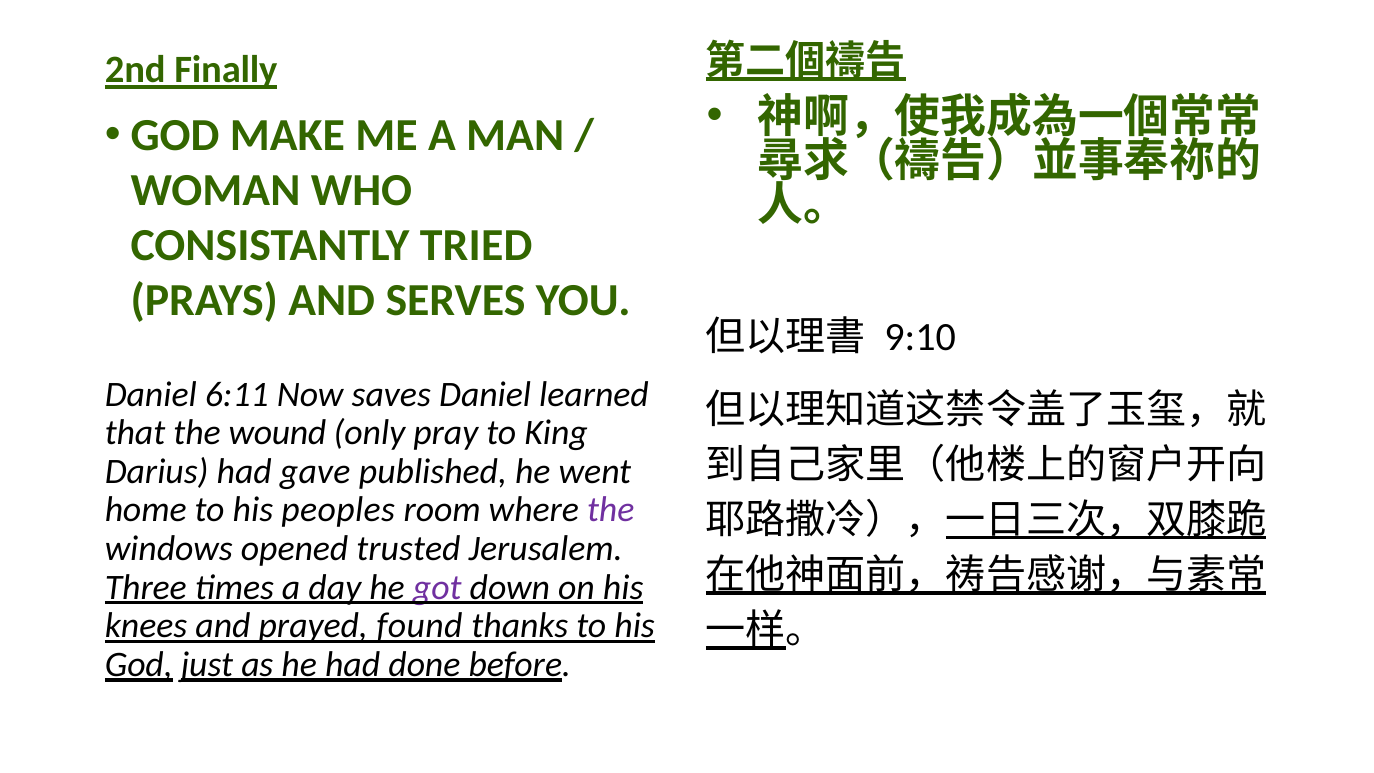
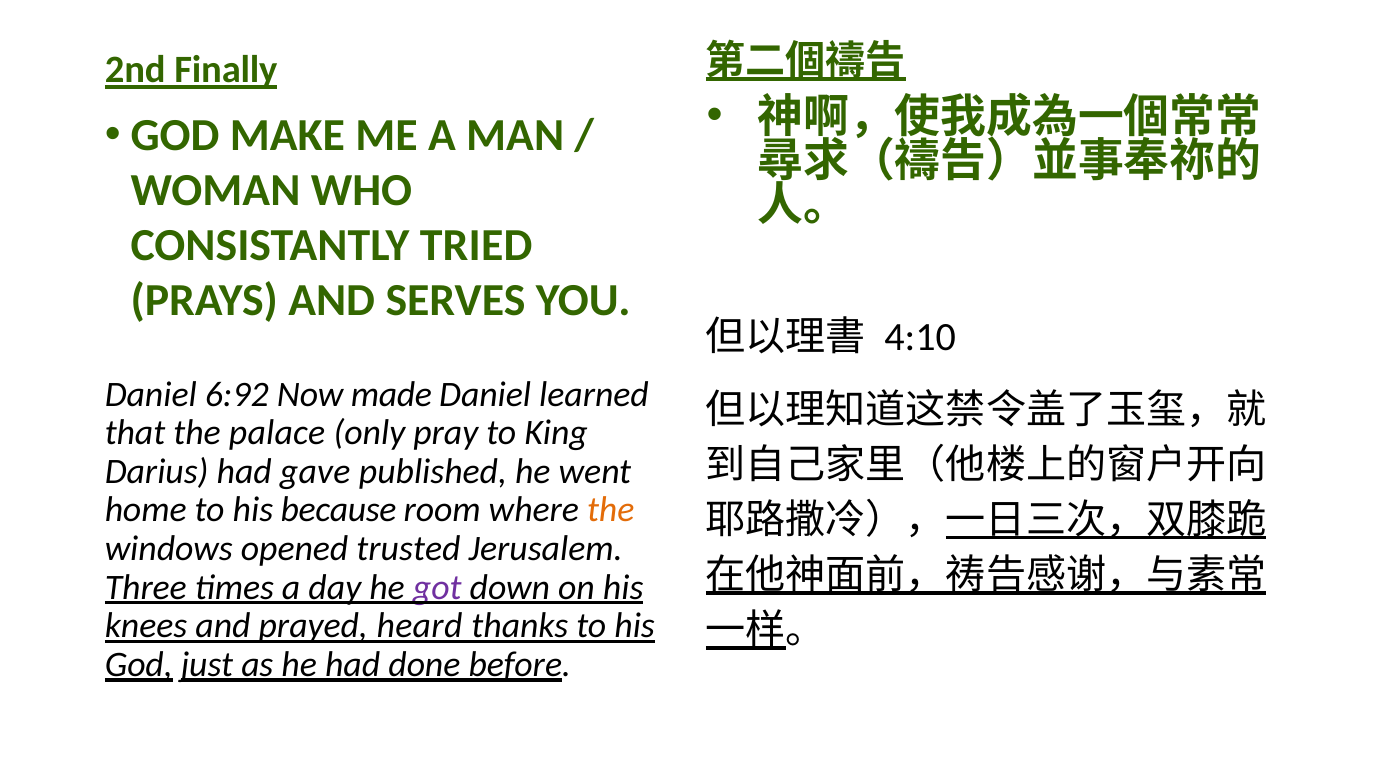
9:10: 9:10 -> 4:10
6:11: 6:11 -> 6:92
saves: saves -> made
wound: wound -> palace
peoples: peoples -> because
the at (611, 510) colour: purple -> orange
found: found -> heard
